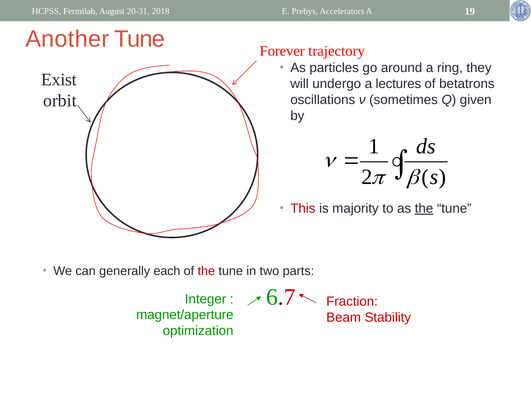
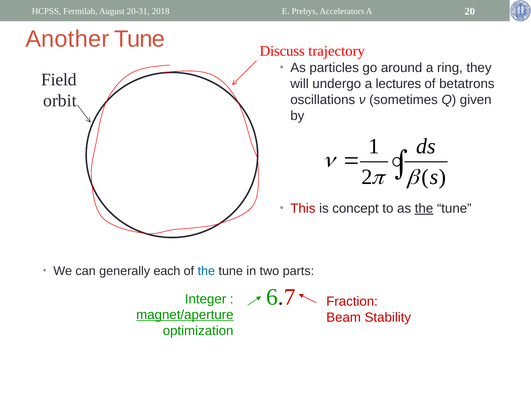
19: 19 -> 20
Forever: Forever -> Discuss
Exist: Exist -> Field
majority: majority -> concept
the at (206, 271) colour: red -> blue
magnet/aperture underline: none -> present
